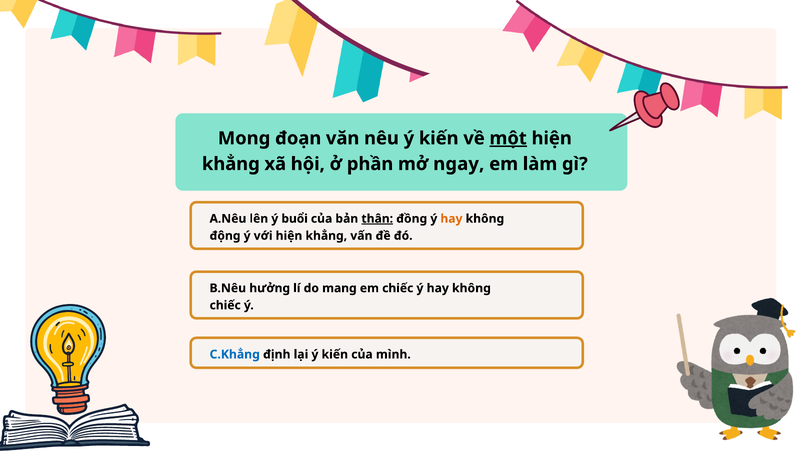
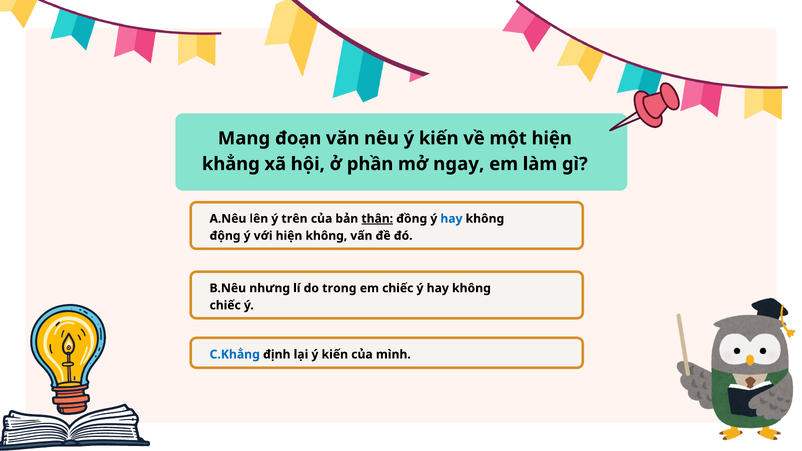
Mong: Mong -> Mang
một underline: present -> none
buổi: buổi -> trên
hay at (451, 219) colour: orange -> blue
với hiện khẳng: khẳng -> không
hưởng: hưởng -> nhưng
mang: mang -> trong
